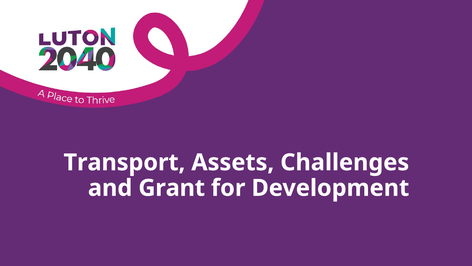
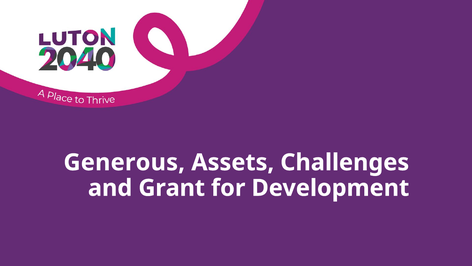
Transport: Transport -> Generous
